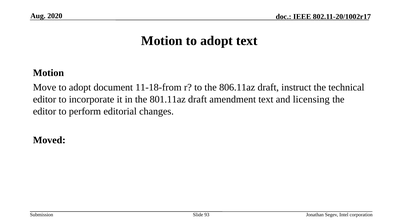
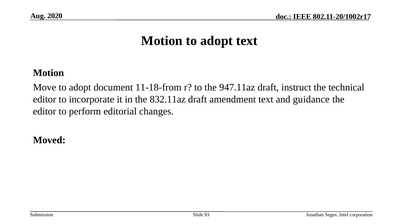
806.11az: 806.11az -> 947.11az
801.11az: 801.11az -> 832.11az
licensing: licensing -> guidance
